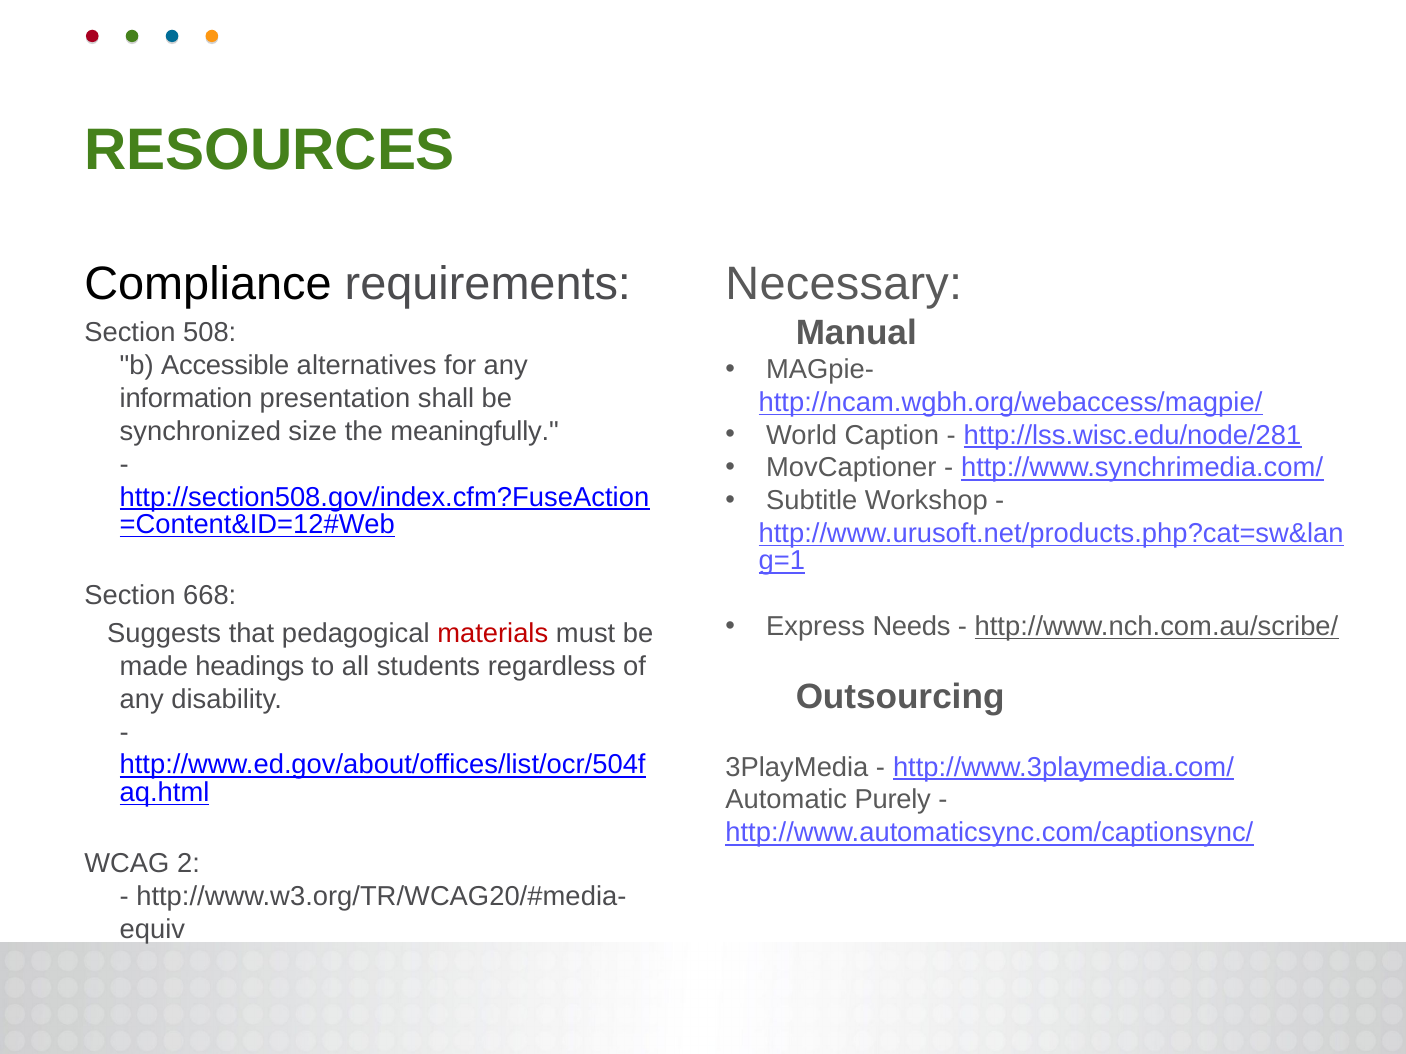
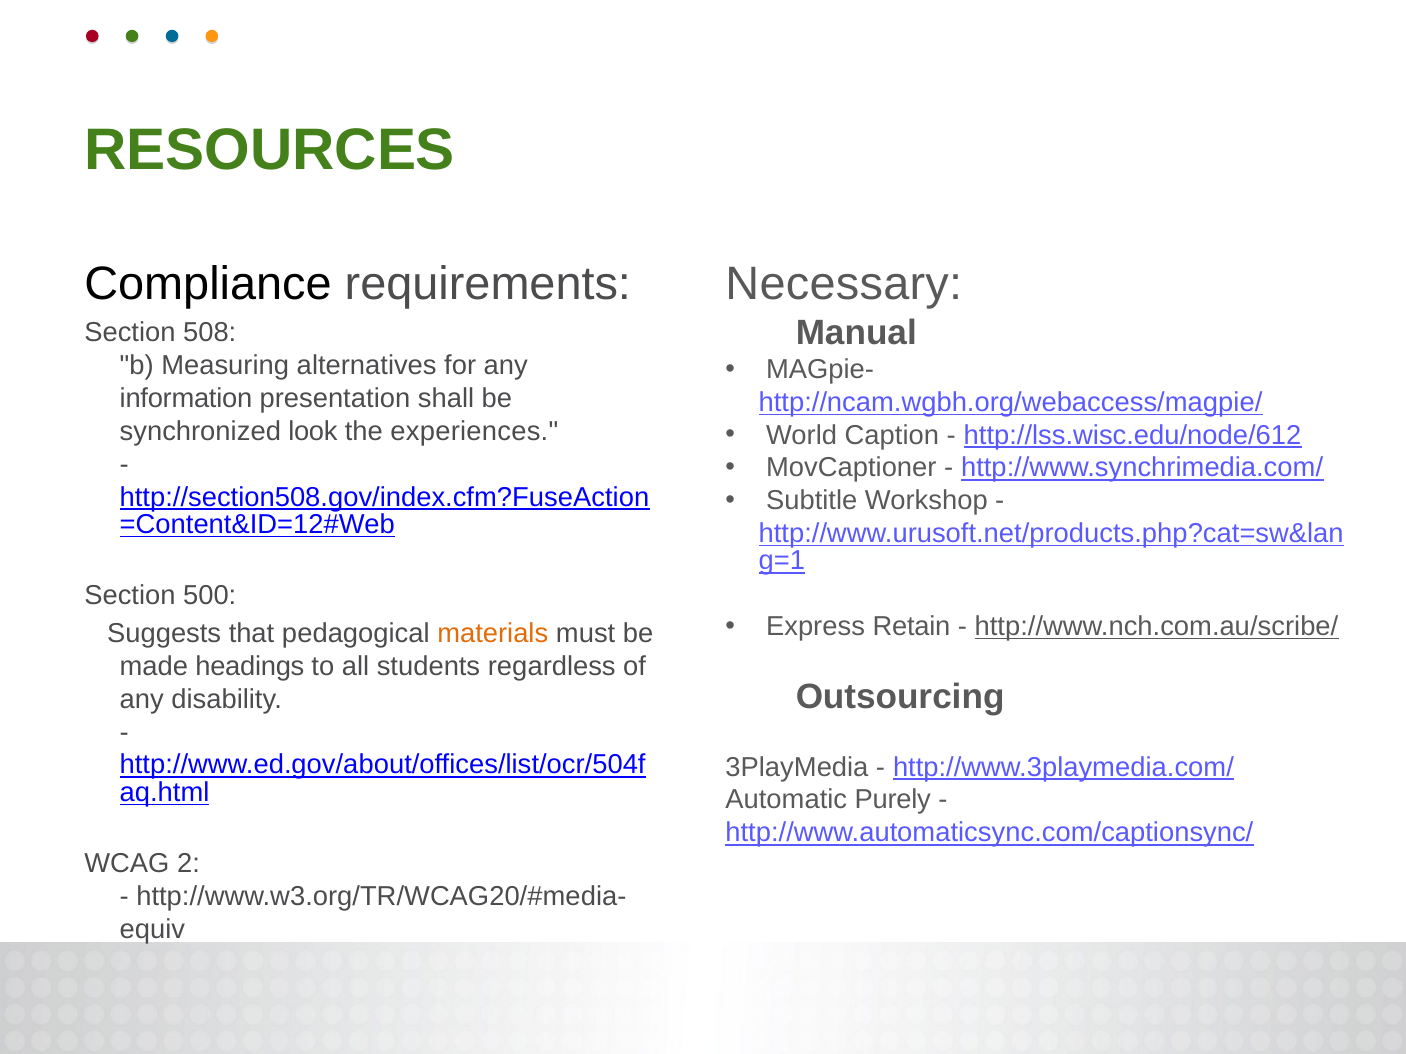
Accessible: Accessible -> Measuring
size: size -> look
meaningfully: meaningfully -> experiences
http://lss.wisc.edu/node/281: http://lss.wisc.edu/node/281 -> http://lss.wisc.edu/node/612
668: 668 -> 500
Needs: Needs -> Retain
materials colour: red -> orange
